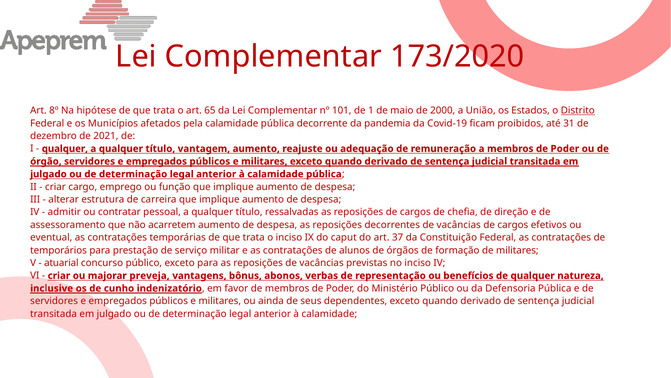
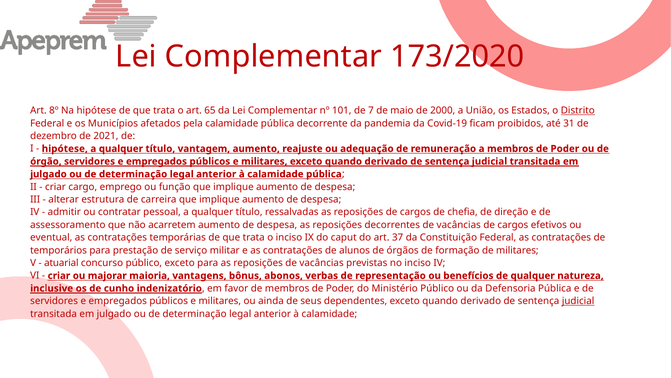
1: 1 -> 7
qualquer at (65, 149): qualquer -> hipótese
preveja: preveja -> maioria
judicial at (578, 301) underline: none -> present
